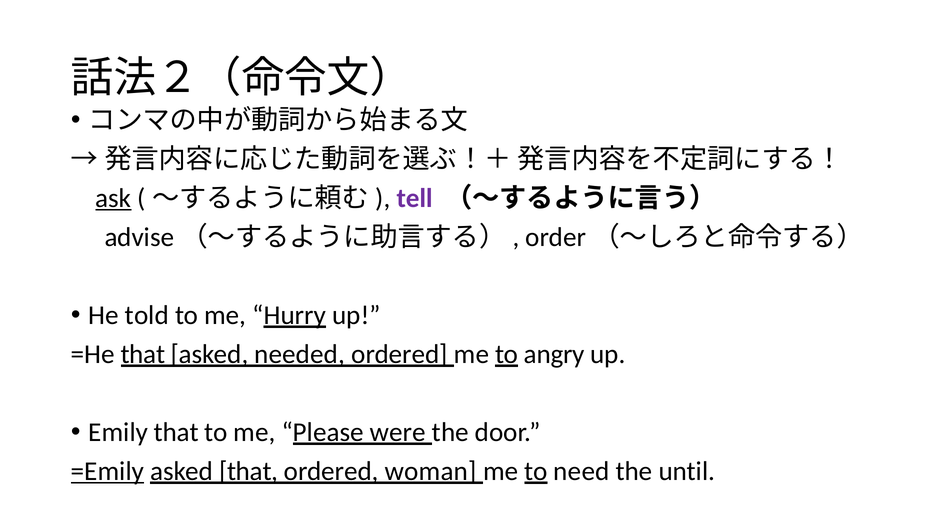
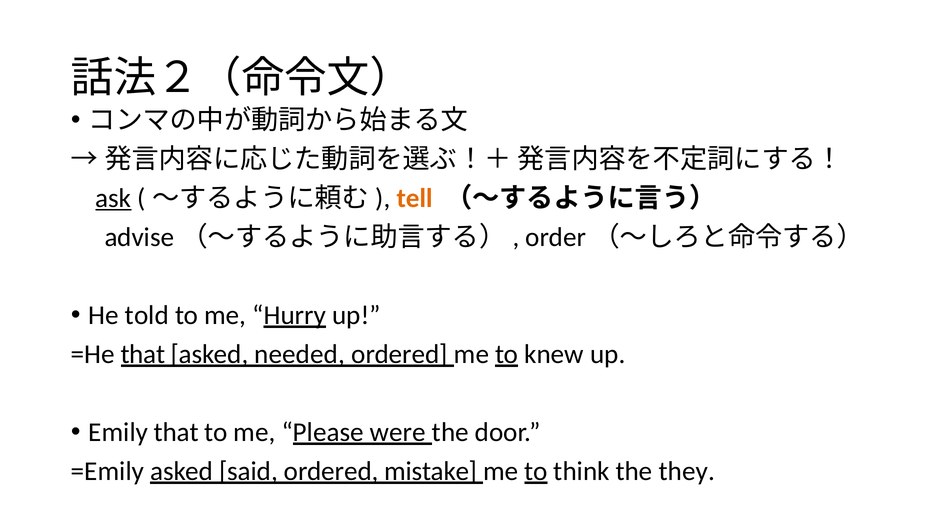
tell colour: purple -> orange
angry: angry -> knew
=Emily underline: present -> none
asked that: that -> said
woman: woman -> mistake
need: need -> think
until: until -> they
